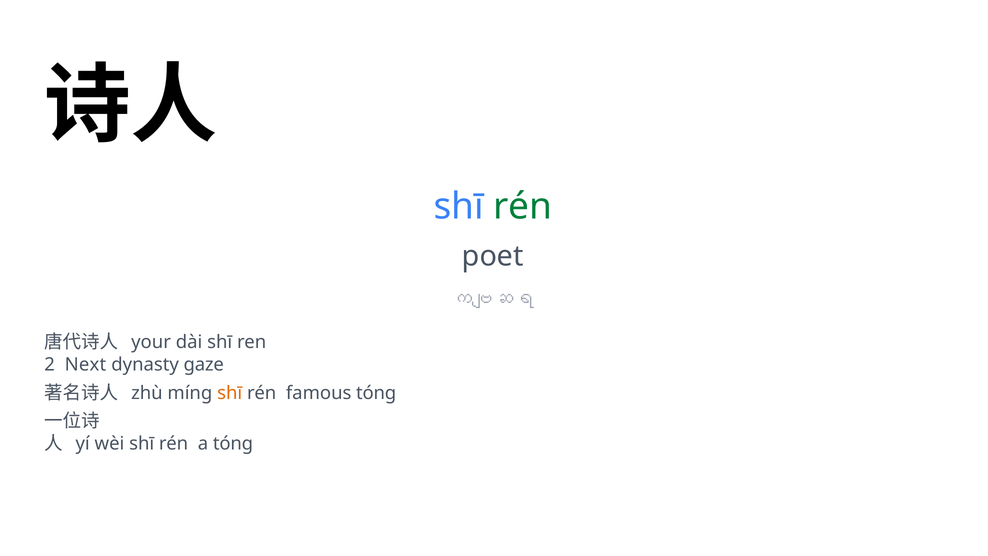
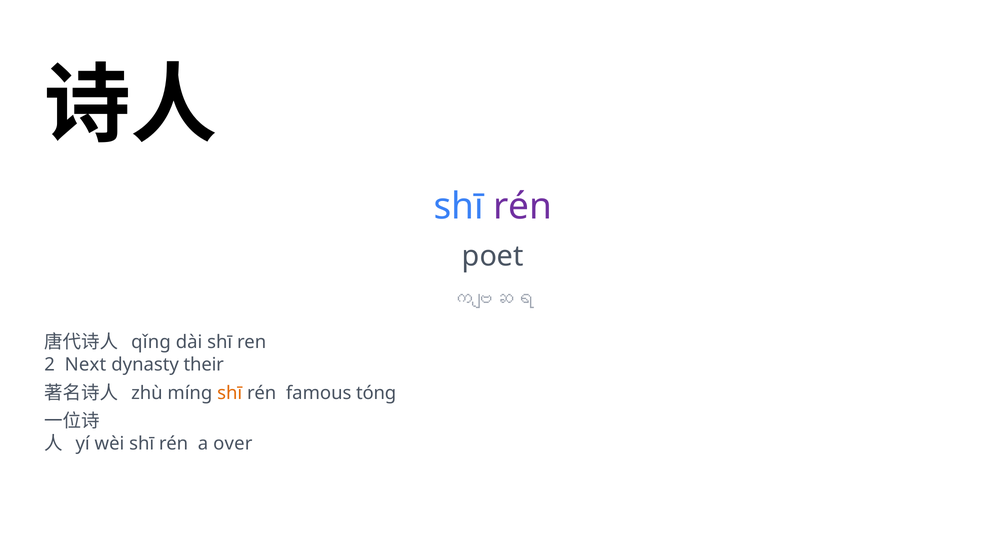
rén at (523, 206) colour: green -> purple
your: your -> qǐng
gaze: gaze -> their
a tóng: tóng -> over
